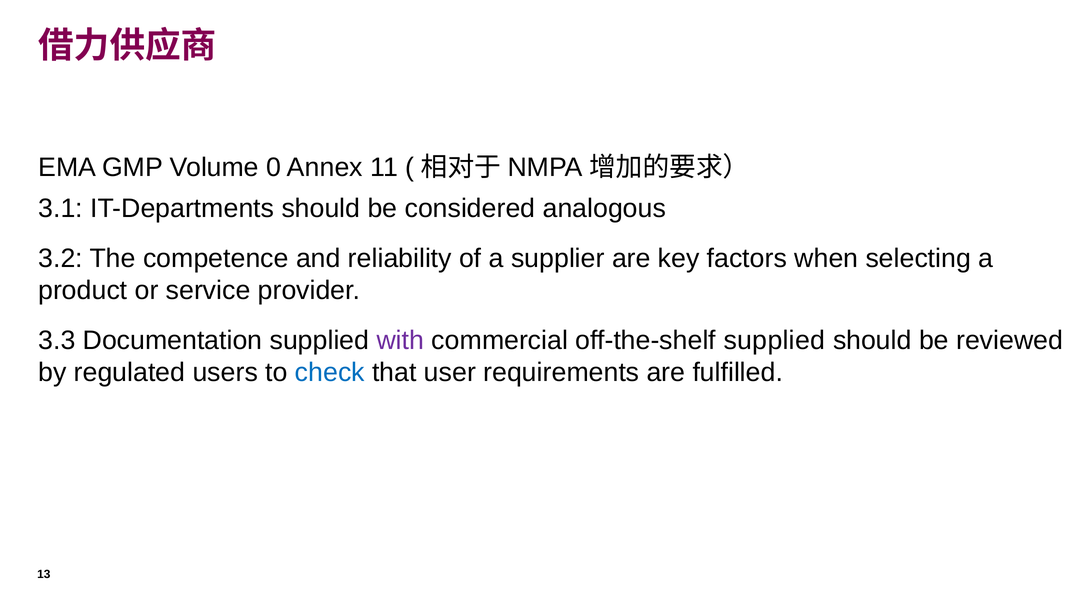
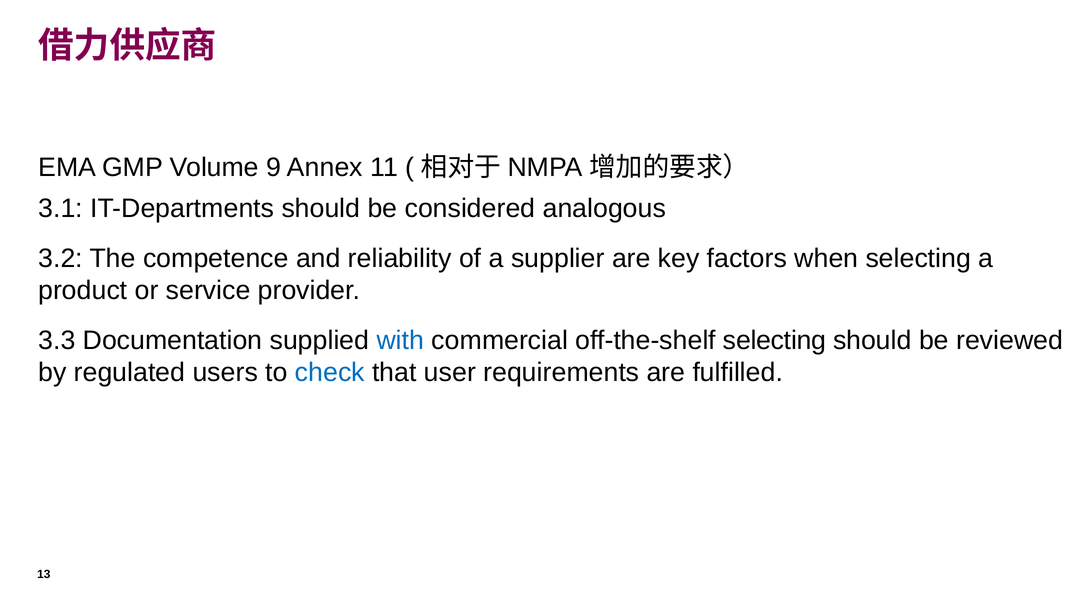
0: 0 -> 9
with colour: purple -> blue
off-the-shelf supplied: supplied -> selecting
